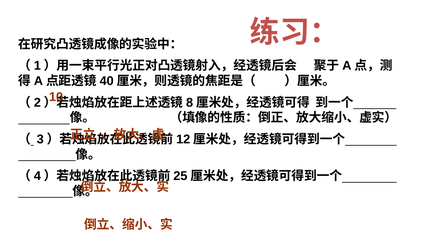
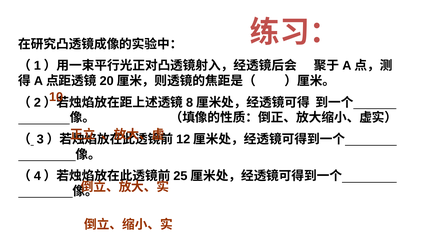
40: 40 -> 20
